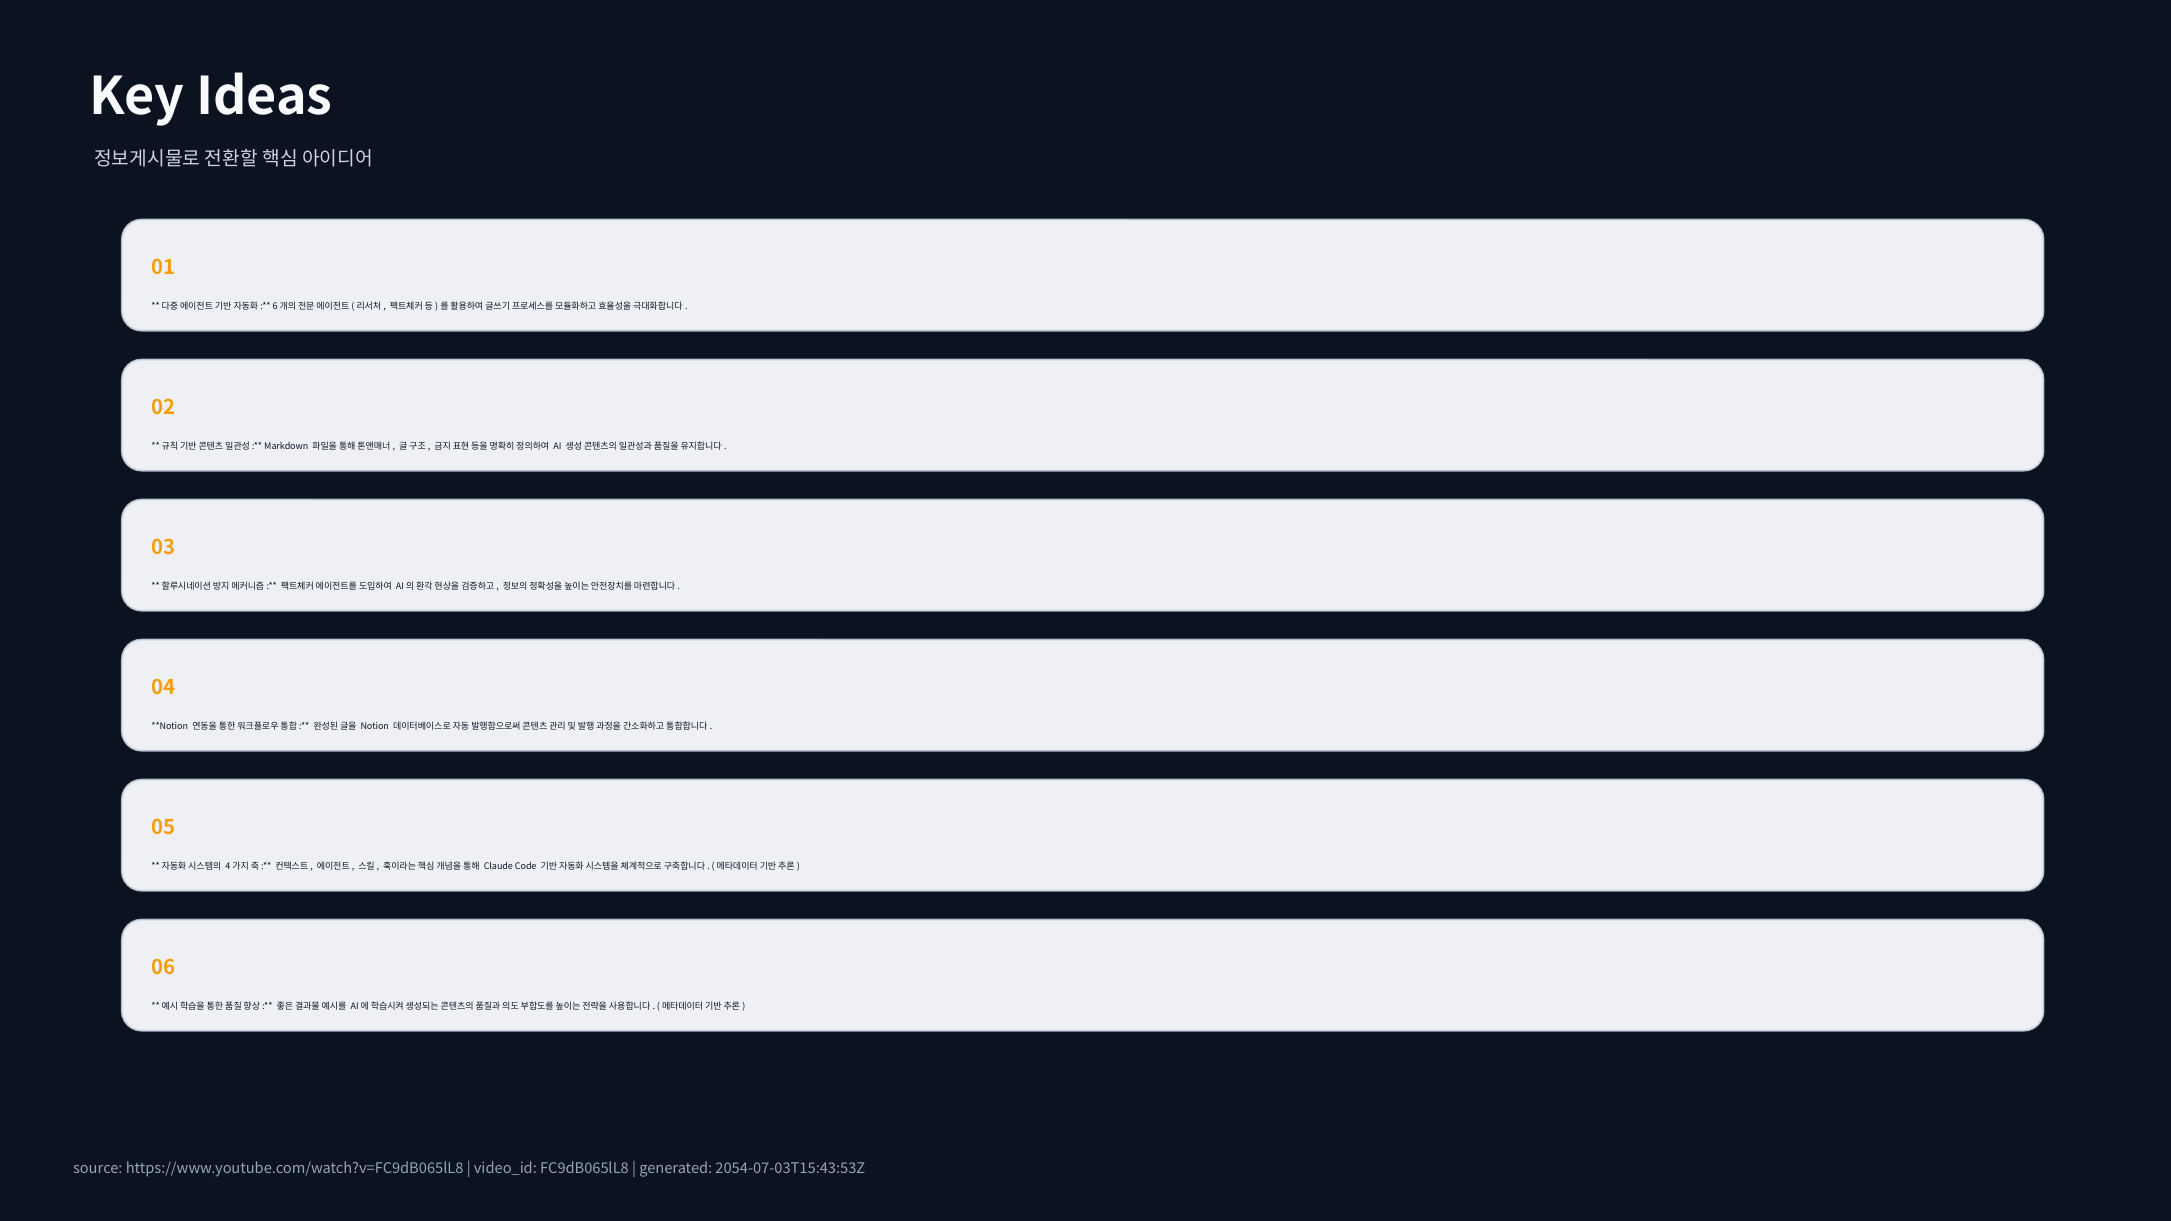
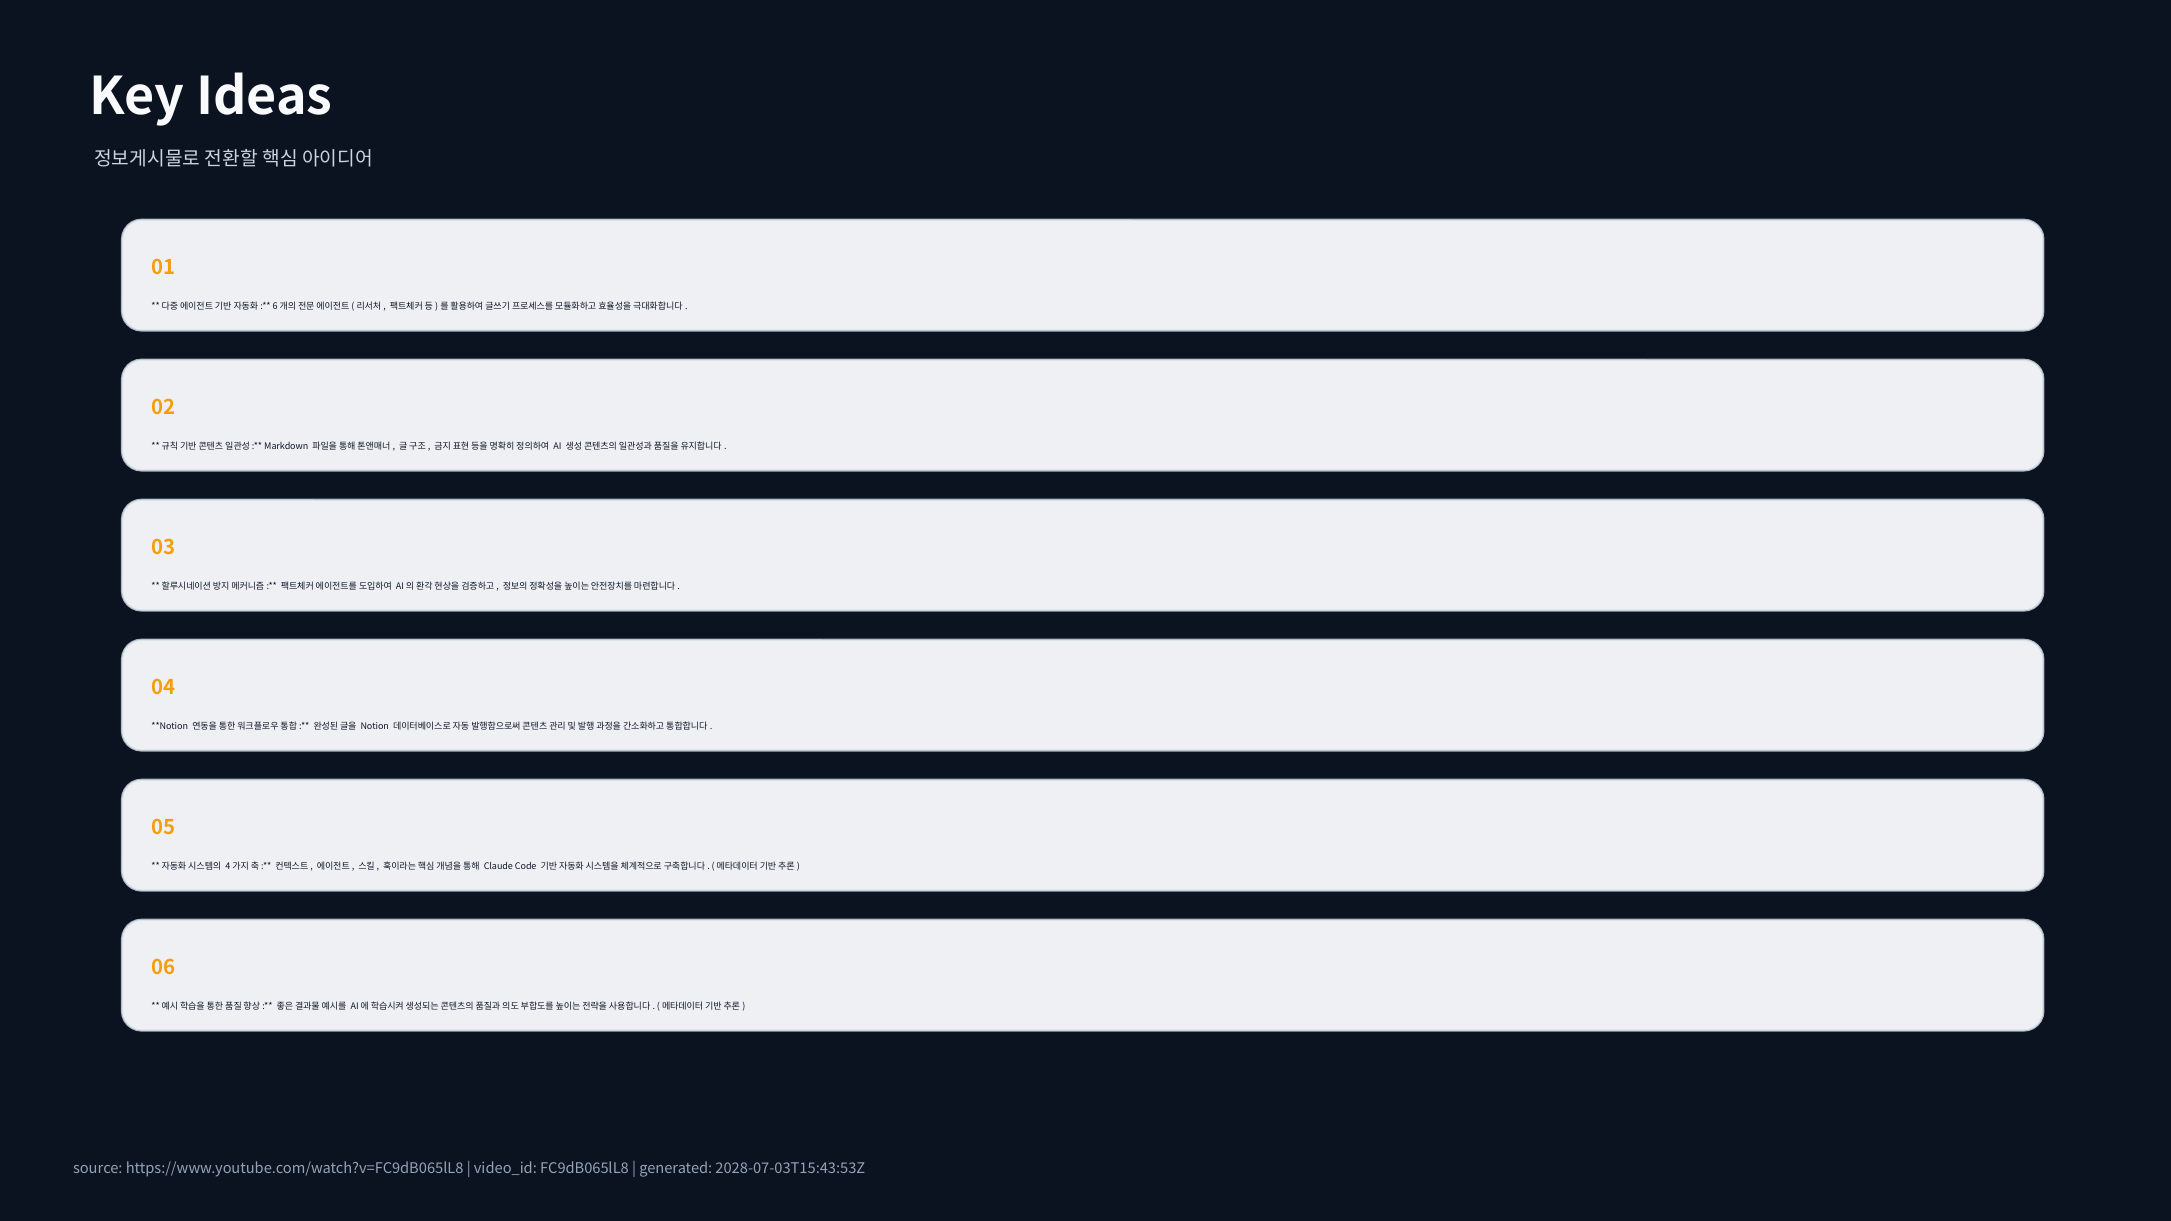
2054-07-03T15:43:53Z: 2054-07-03T15:43:53Z -> 2028-07-03T15:43:53Z
